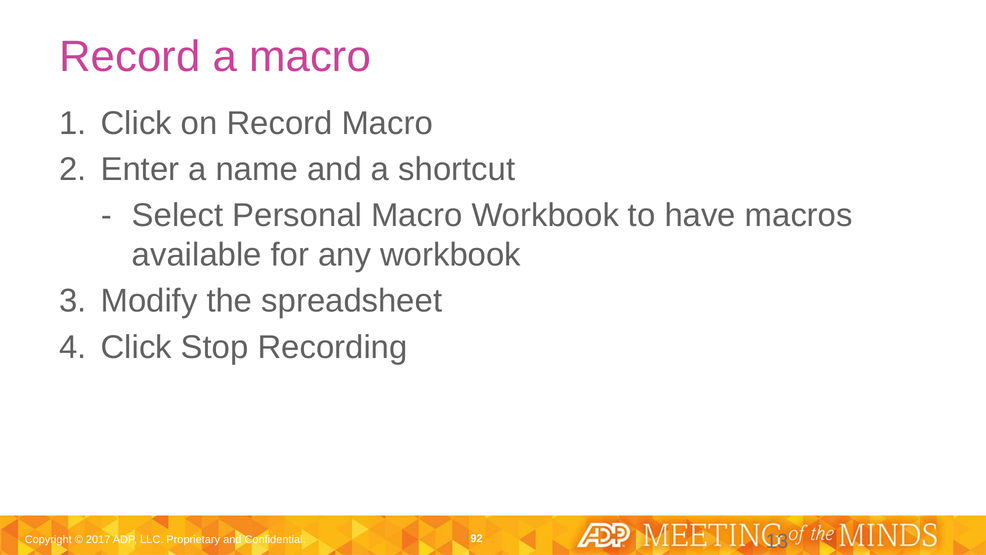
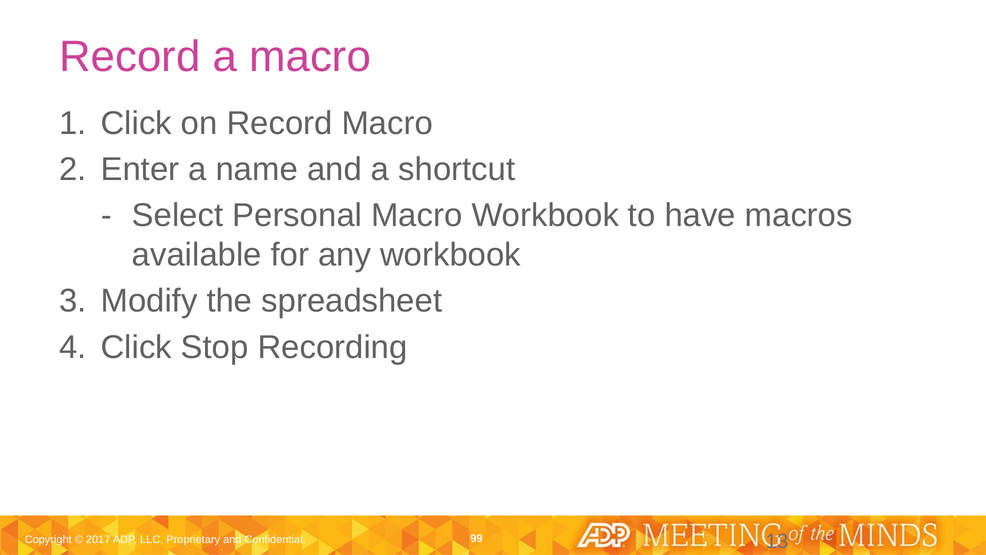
92: 92 -> 99
